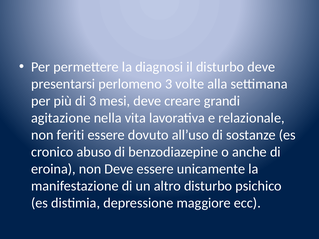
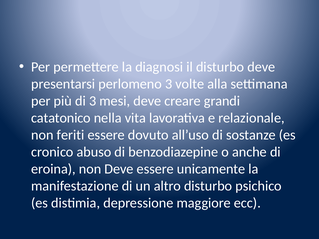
agitazione: agitazione -> catatonico
